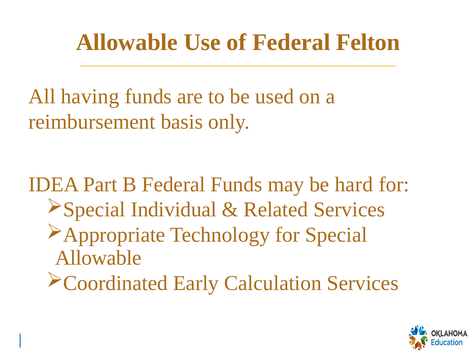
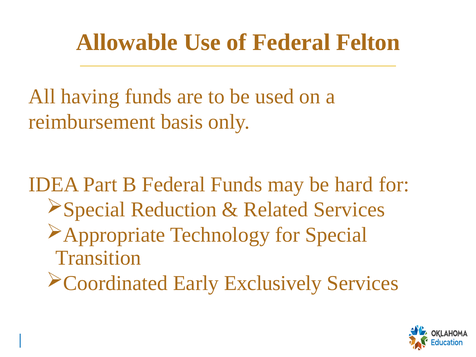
Individual: Individual -> Reduction
Allowable at (98, 258): Allowable -> Transition
Calculation: Calculation -> Exclusively
